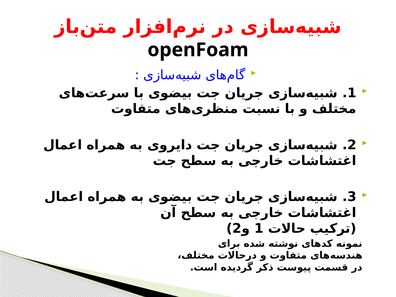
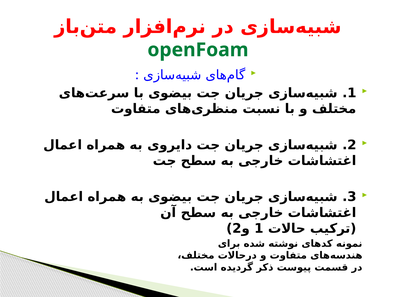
openFoam colour: black -> green
